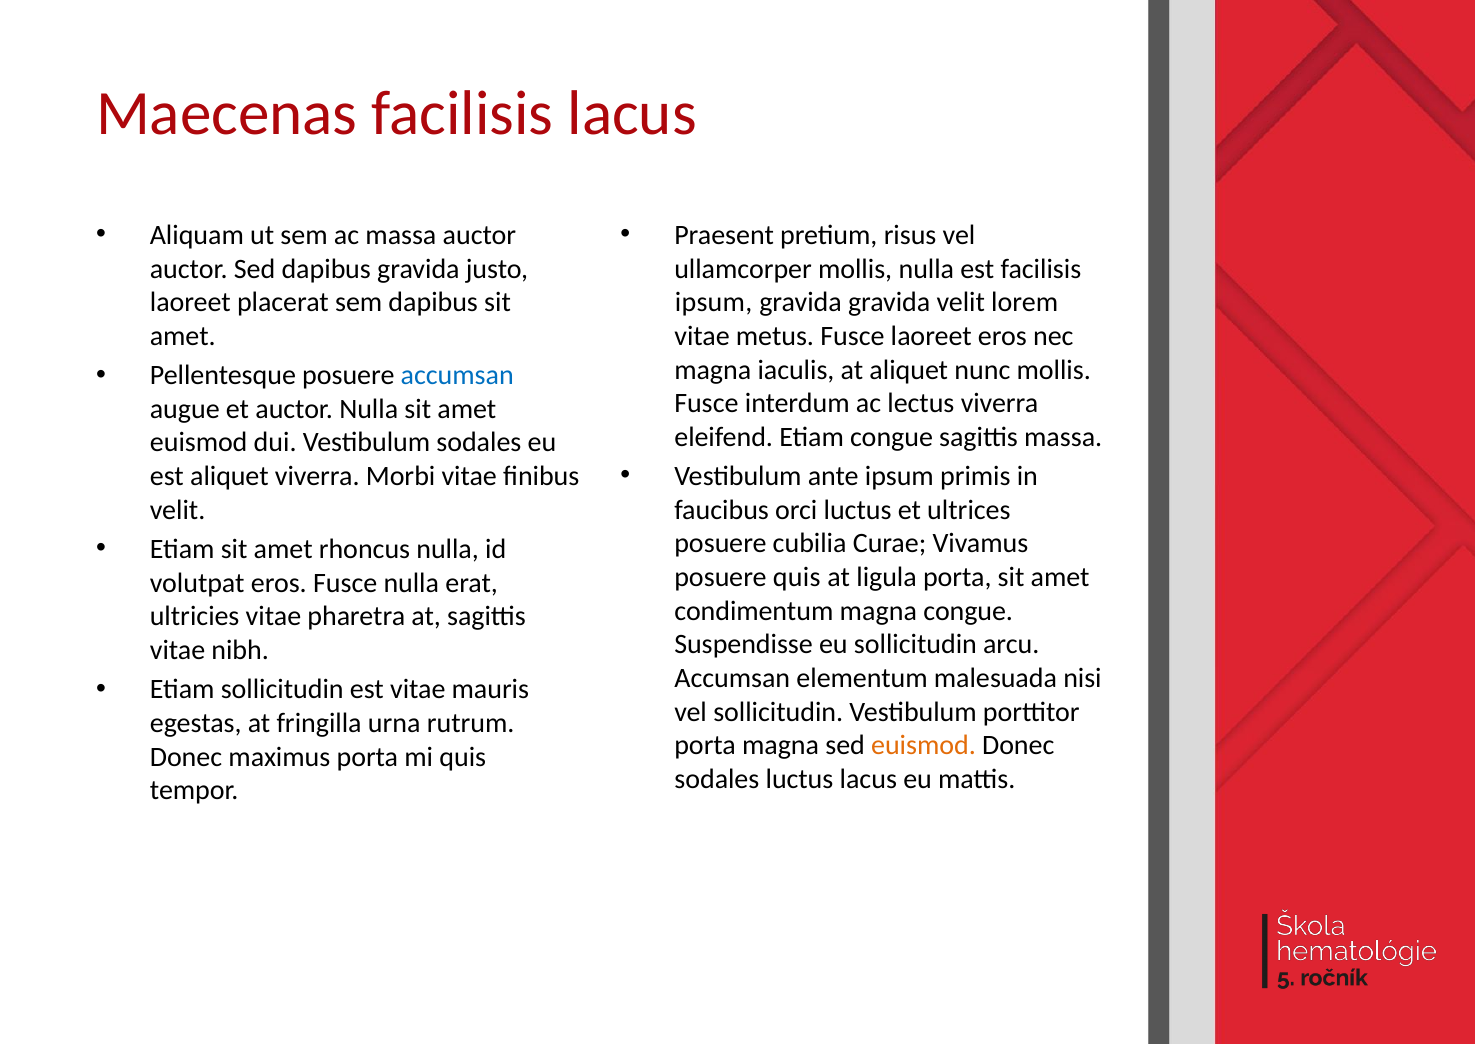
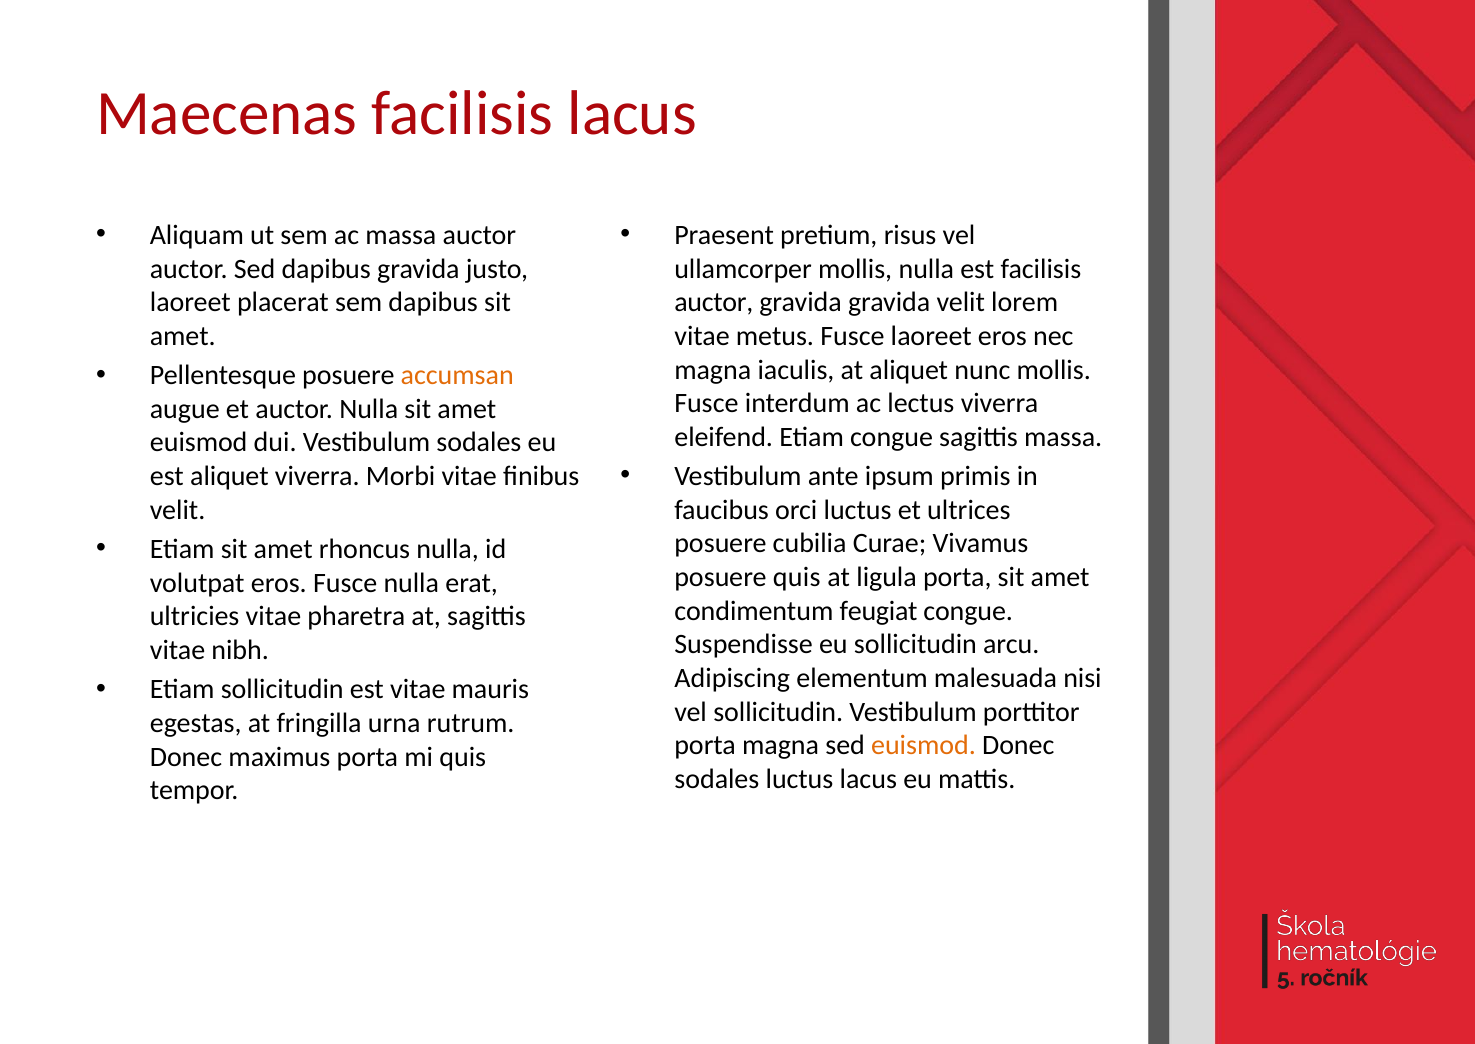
ipsum at (714, 302): ipsum -> auctor
accumsan at (457, 375) colour: blue -> orange
condimentum magna: magna -> feugiat
Accumsan at (732, 678): Accumsan -> Adipiscing
